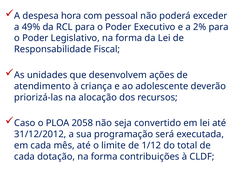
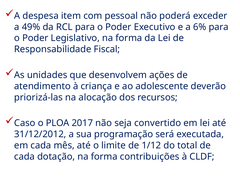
hora: hora -> item
2%: 2% -> 6%
2058: 2058 -> 2017
